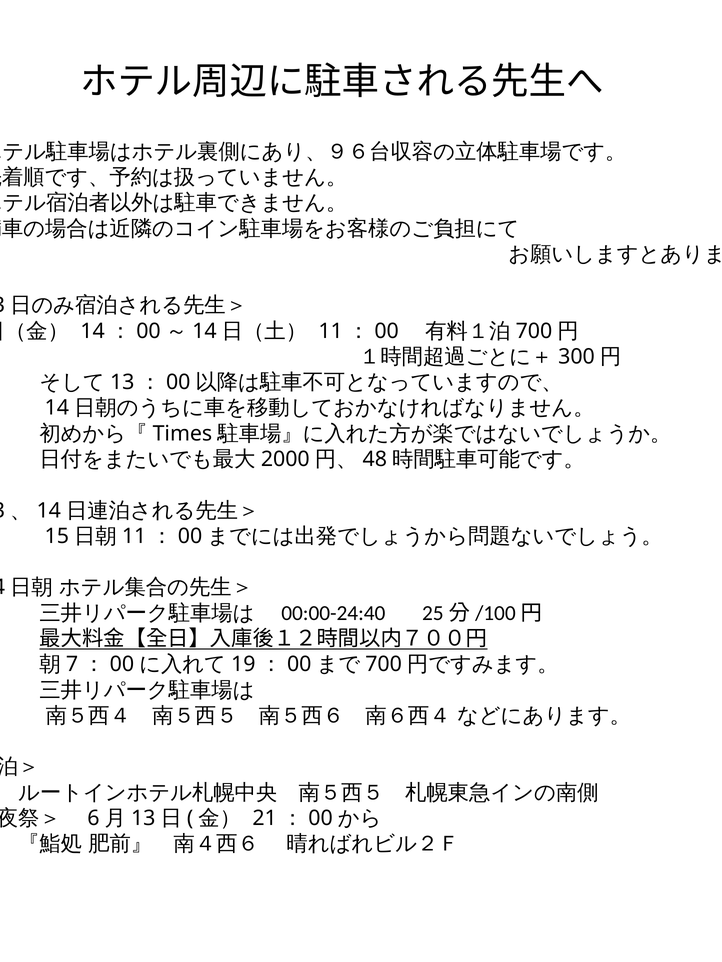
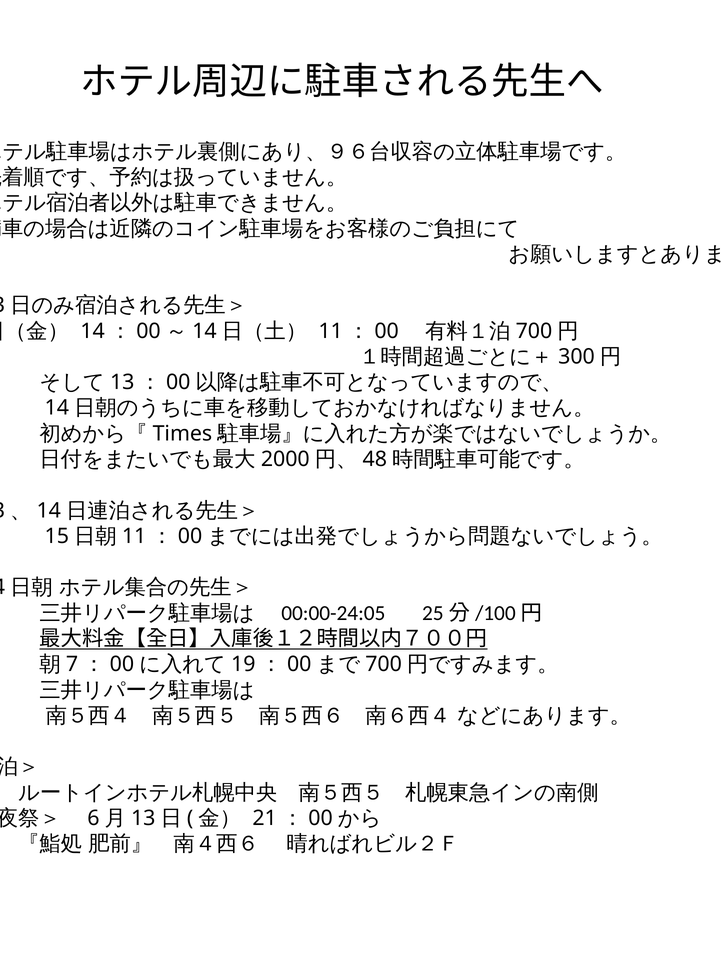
00:00-24:40: 00:00-24:40 -> 00:00-24:05
